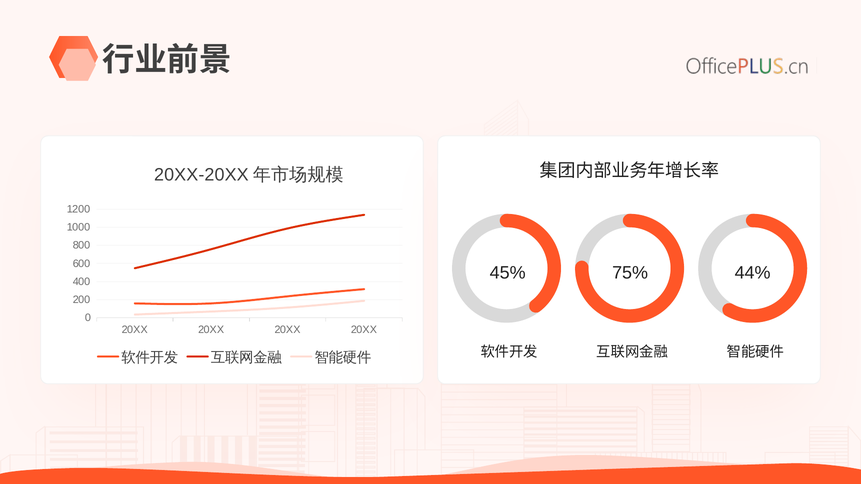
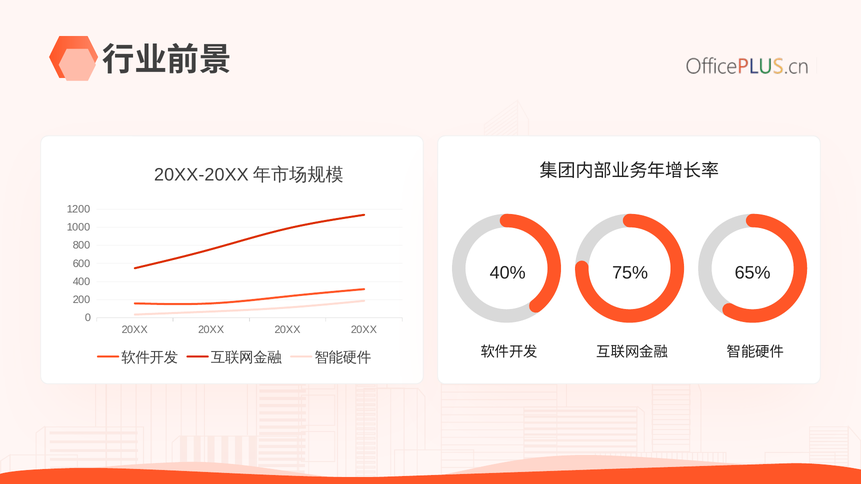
45%: 45% -> 40%
44%: 44% -> 65%
